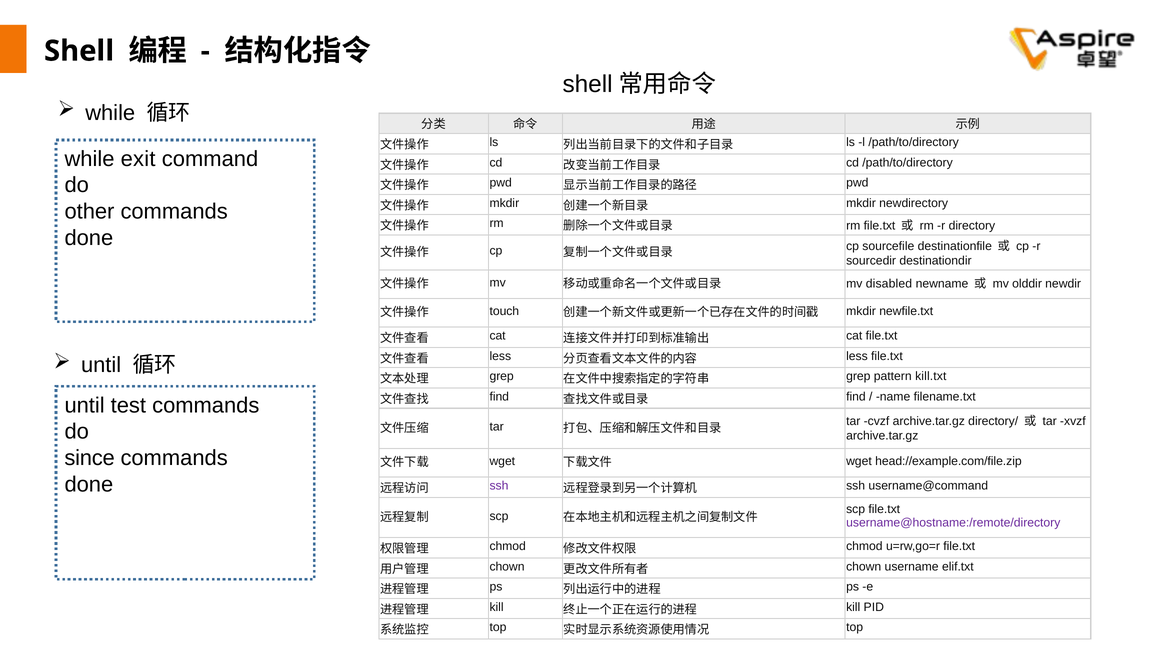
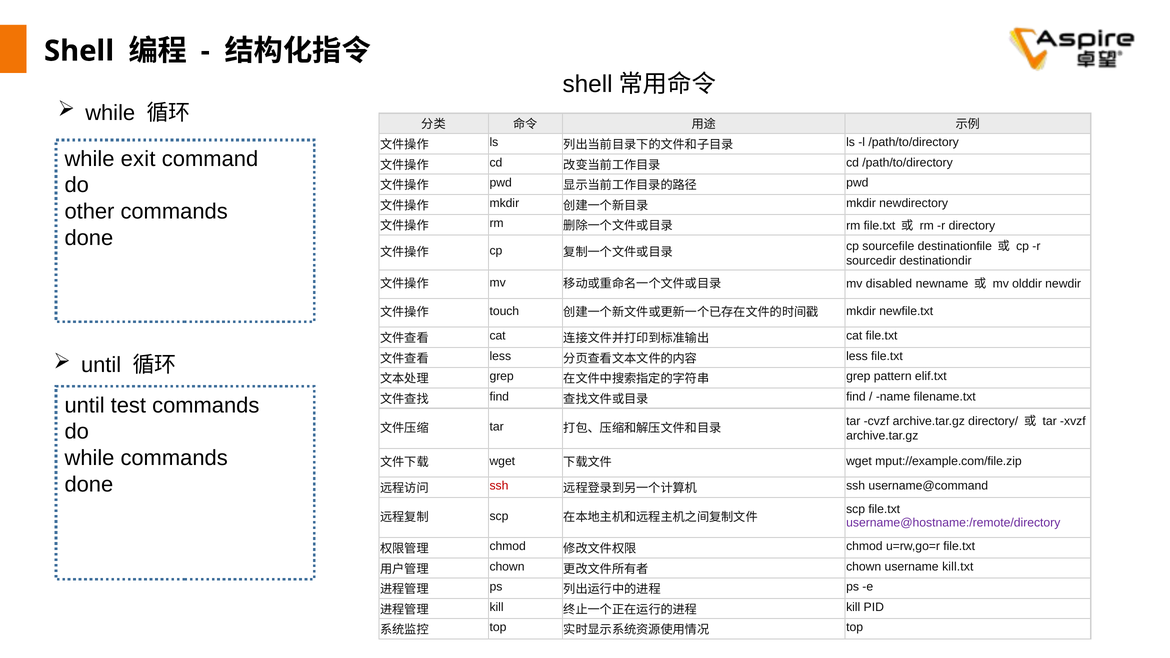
kill.txt: kill.txt -> elif.txt
since at (90, 458): since -> while
head://example.com/file.zip: head://example.com/file.zip -> mput://example.com/file.zip
ssh at (499, 486) colour: purple -> red
elif.txt: elif.txt -> kill.txt
